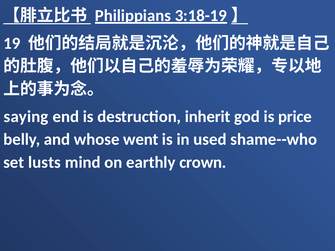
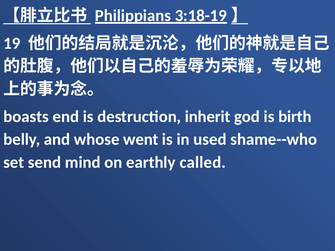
saying: saying -> boasts
price: price -> birth
lusts: lusts -> send
crown: crown -> called
